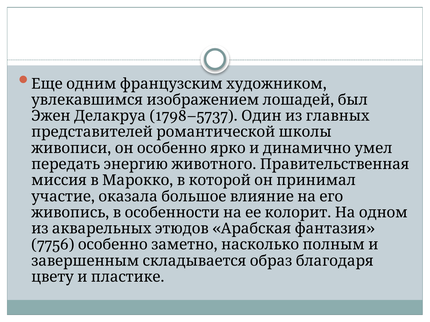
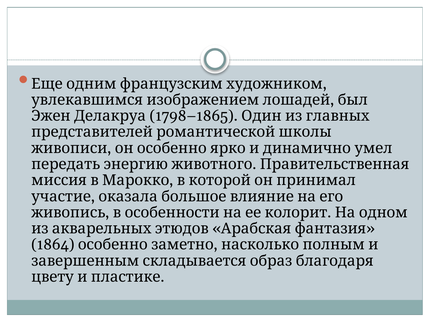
1798–5737: 1798–5737 -> 1798–1865
7756: 7756 -> 1864
